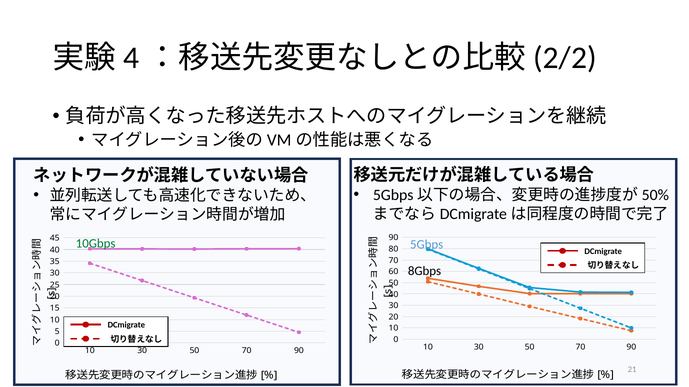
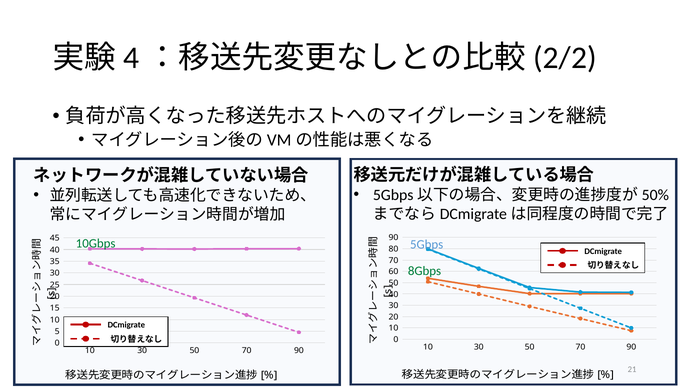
8Gbps colour: black -> green
